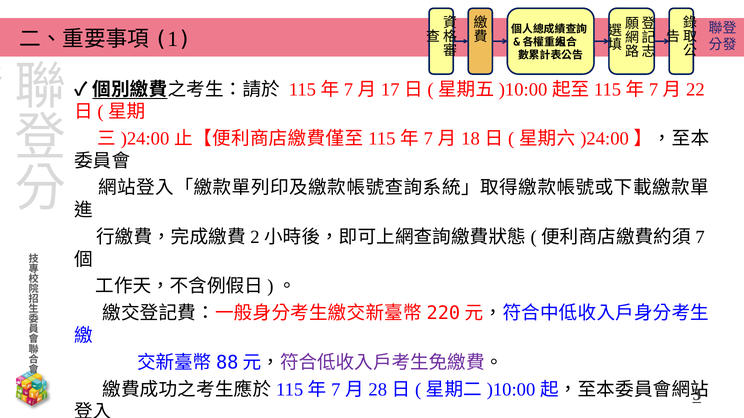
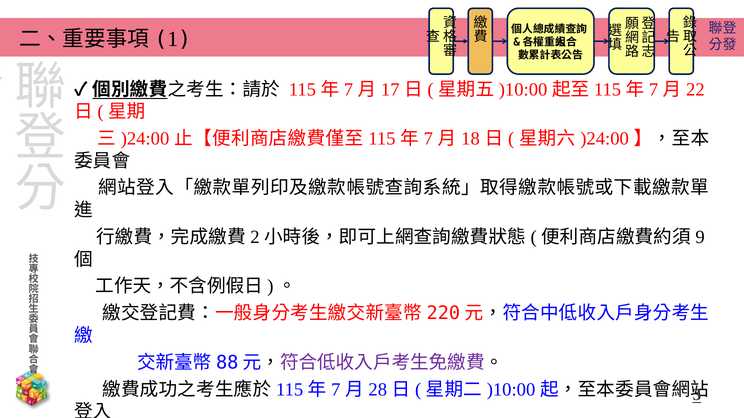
7 at (700, 237): 7 -> 9
